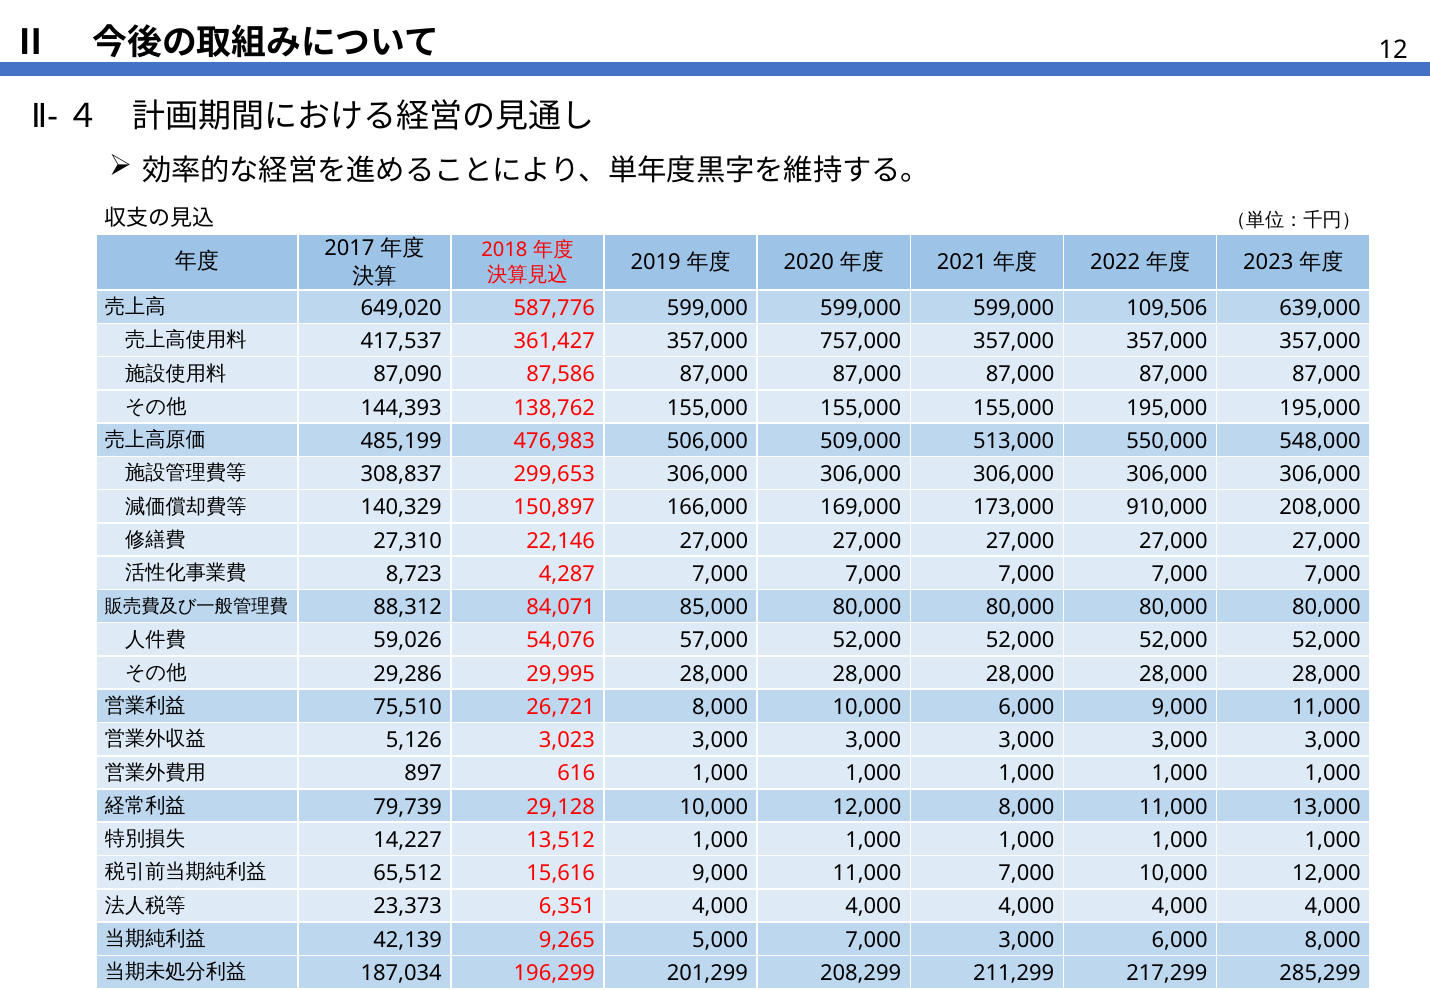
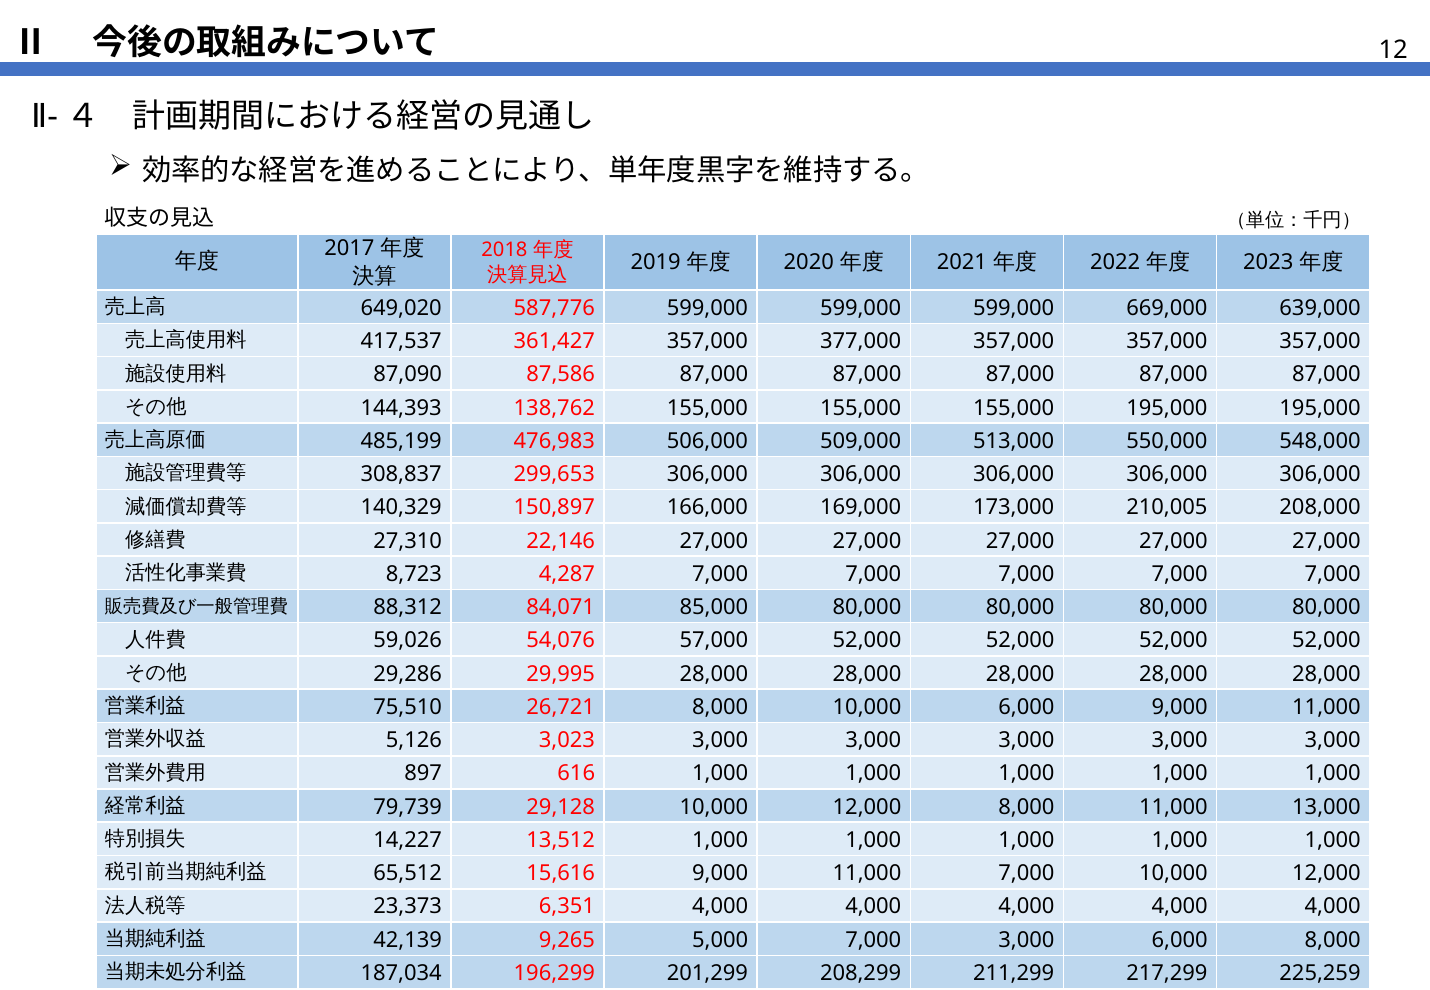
109,506: 109,506 -> 669,000
757,000: 757,000 -> 377,000
910,000: 910,000 -> 210,005
285,299: 285,299 -> 225,259
